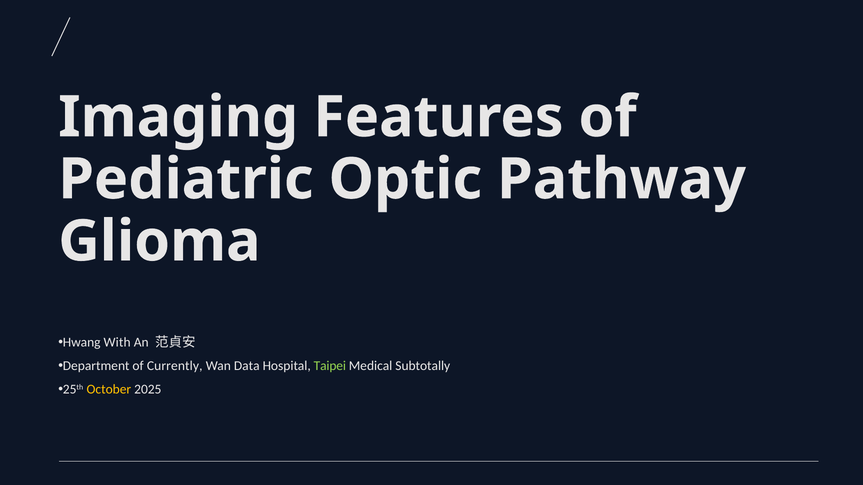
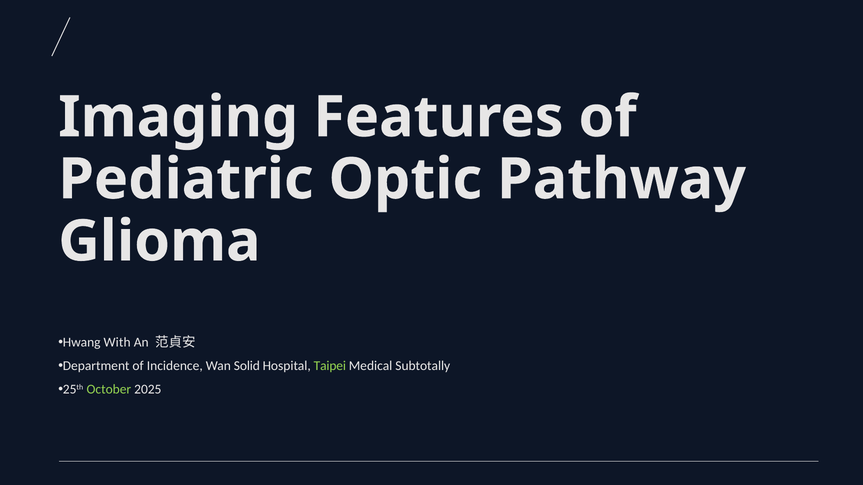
Currently: Currently -> Incidence
Data: Data -> Solid
October colour: yellow -> light green
